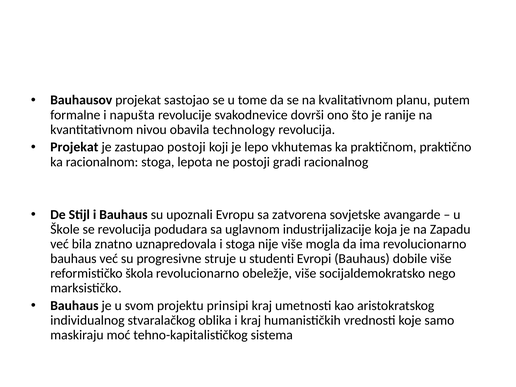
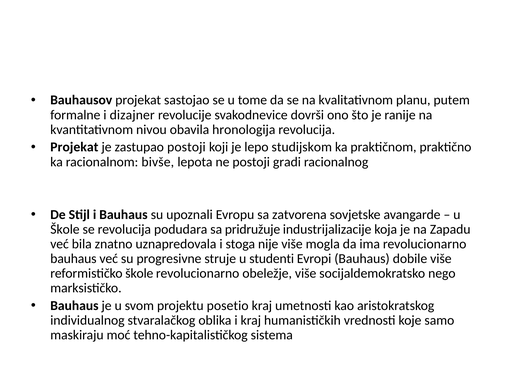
napušta: napušta -> dizajner
technology: technology -> hronologija
vkhutemas: vkhutemas -> studijskom
racionalnom stoga: stoga -> bivše
uglavnom: uglavnom -> pridružuje
reformističko škola: škola -> škole
prinsipi: prinsipi -> posetio
